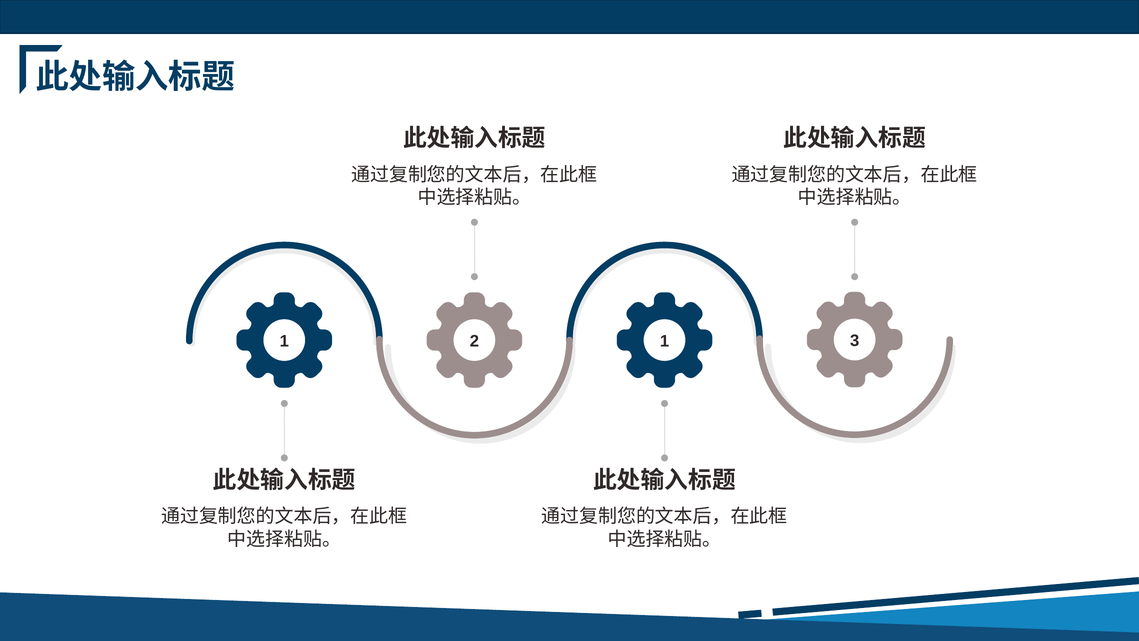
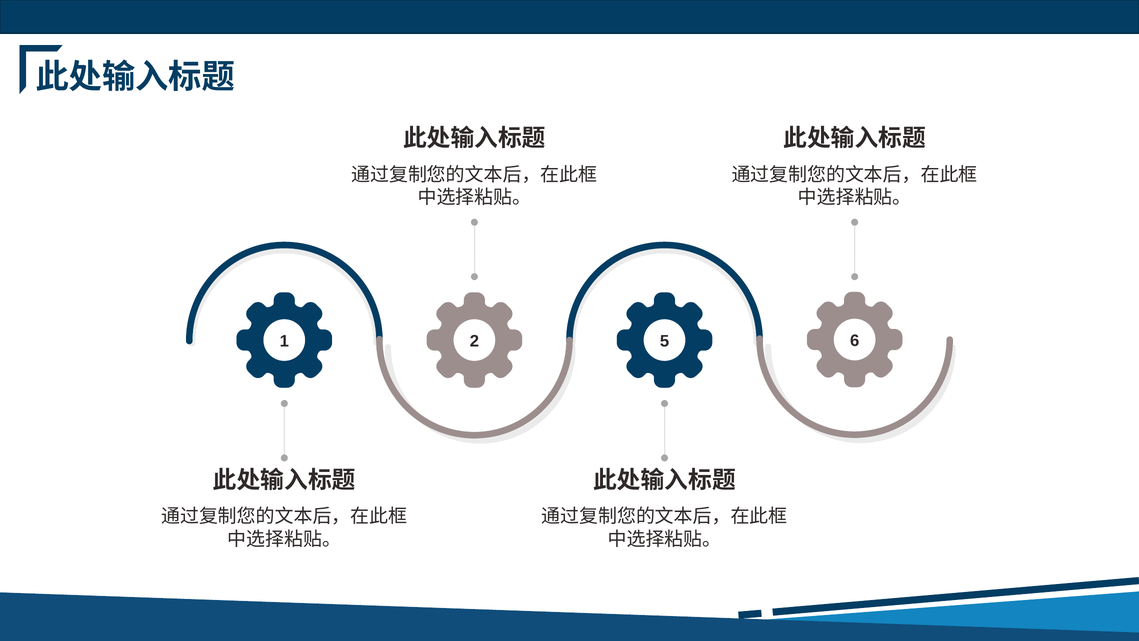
1 1: 1 -> 5
3: 3 -> 6
